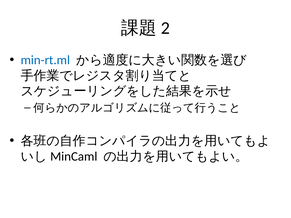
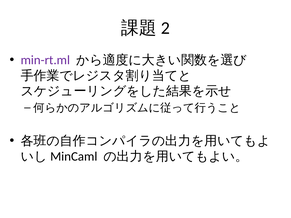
min-rt.ml colour: blue -> purple
